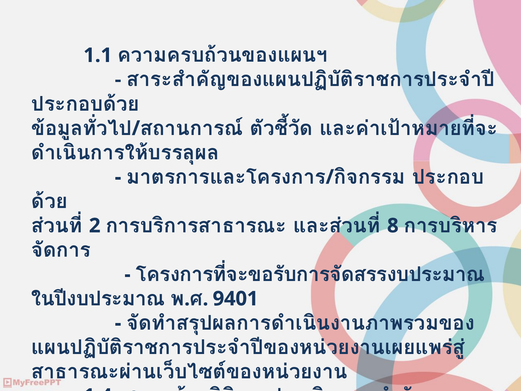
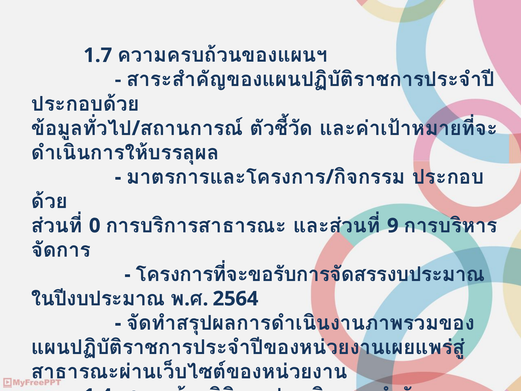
1.1: 1.1 -> 1.7
2 at (95, 226): 2 -> 0
8: 8 -> 9
9401: 9401 -> 2564
